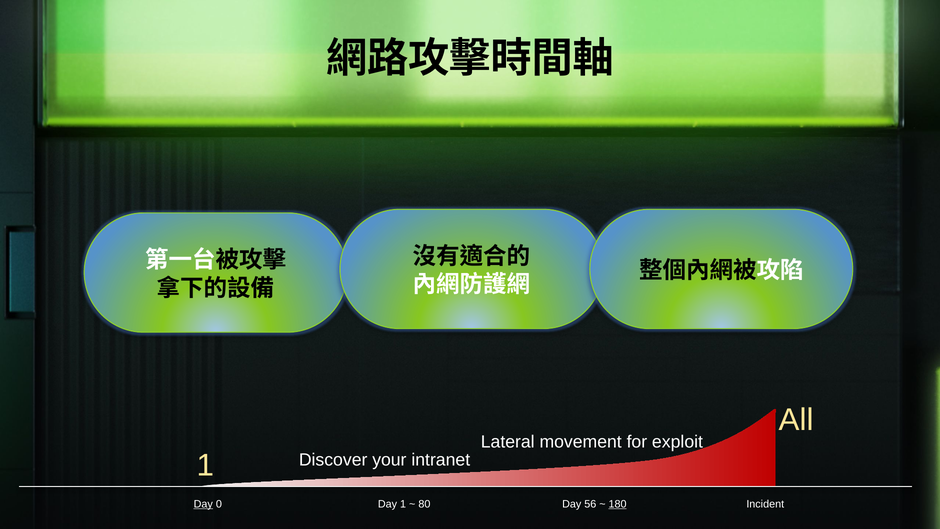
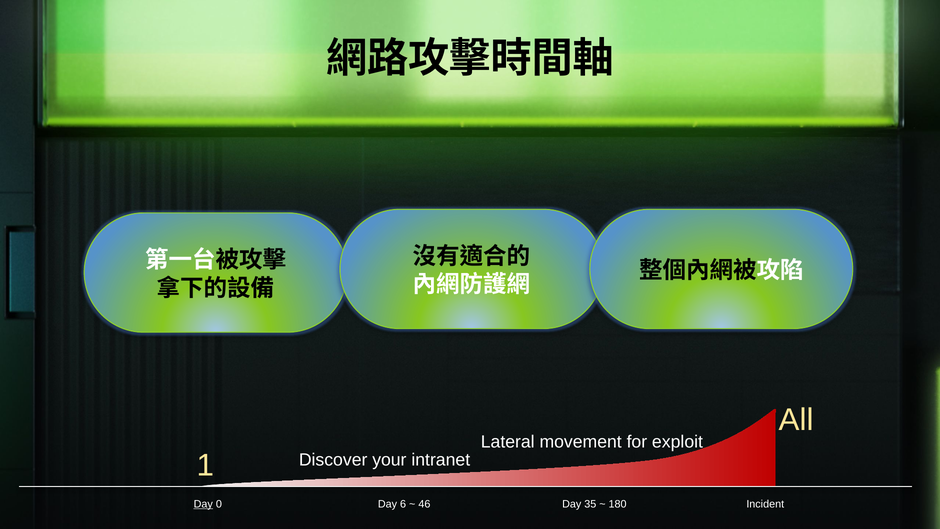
Day 1: 1 -> 6
80: 80 -> 46
56: 56 -> 35
180 underline: present -> none
